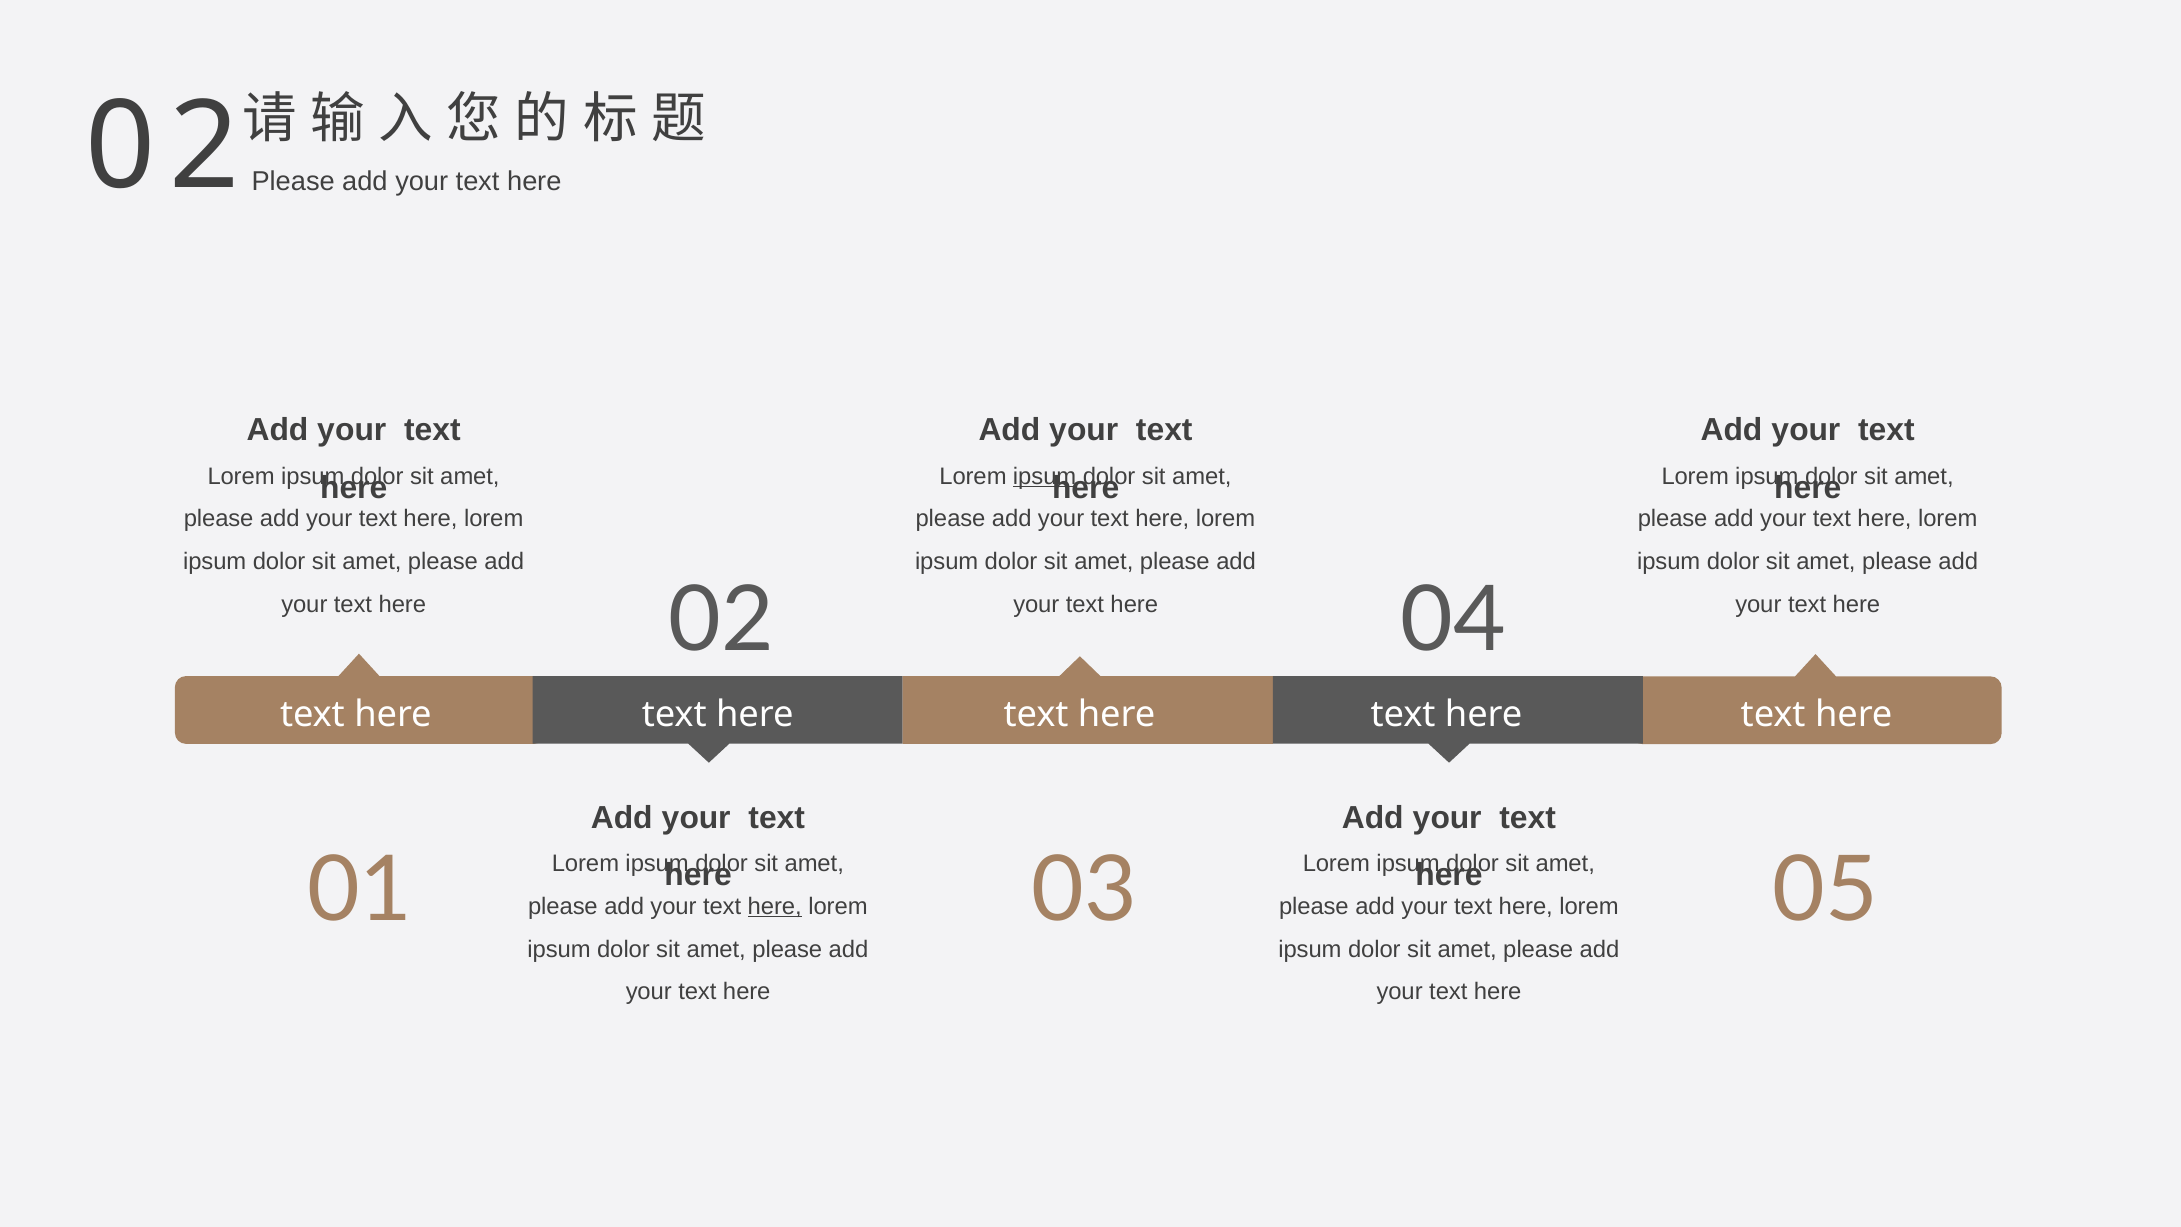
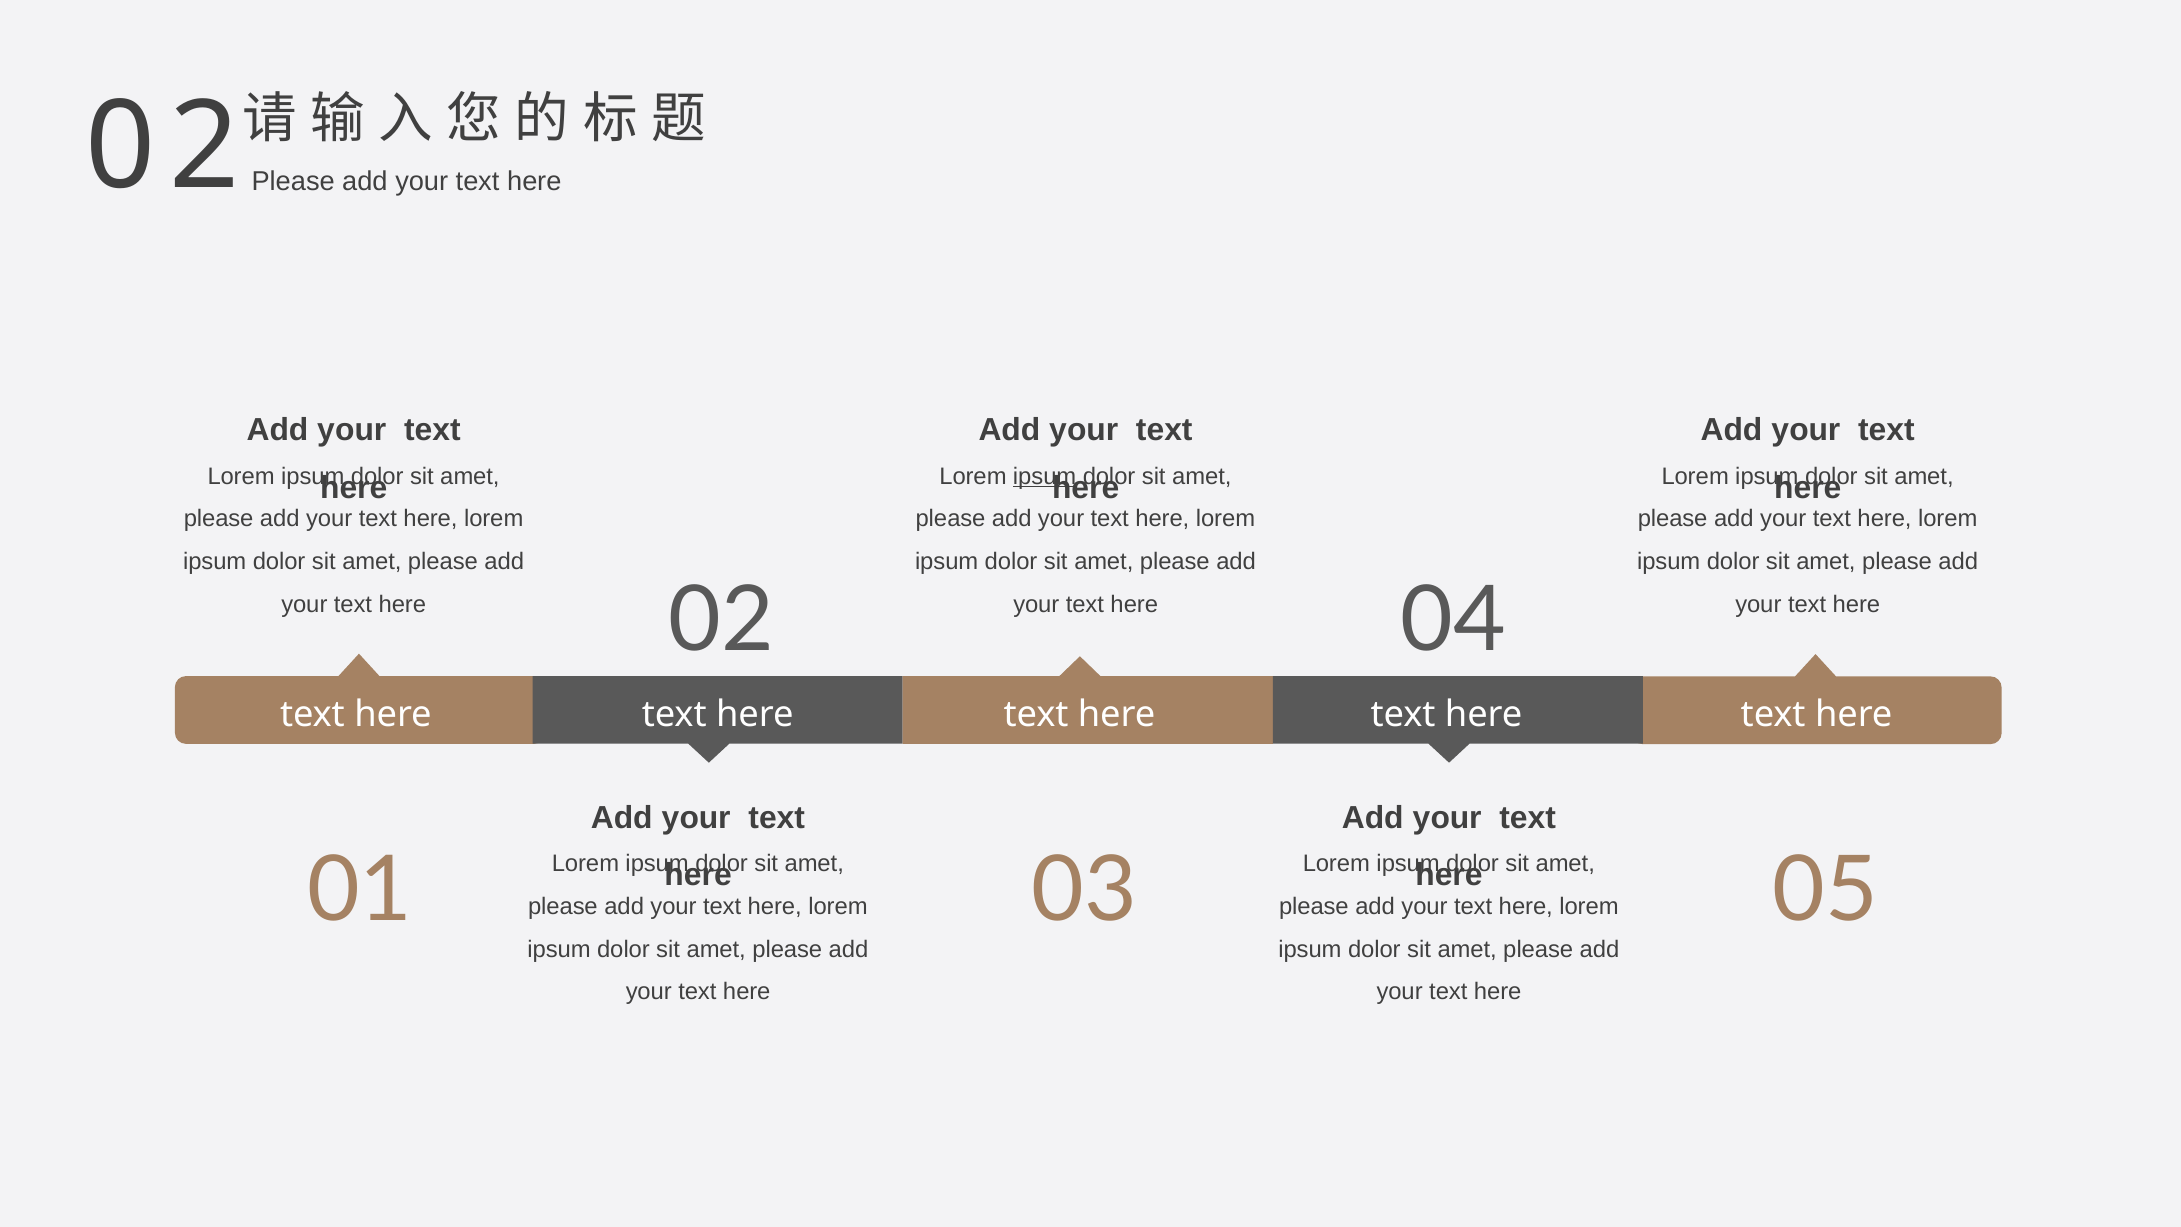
here at (775, 906) underline: present -> none
